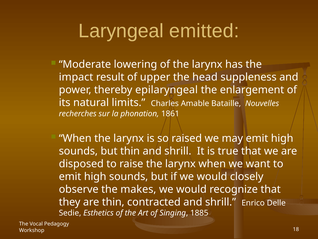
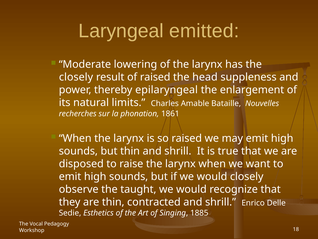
impact at (76, 77): impact -> closely
of upper: upper -> raised
makes: makes -> taught
